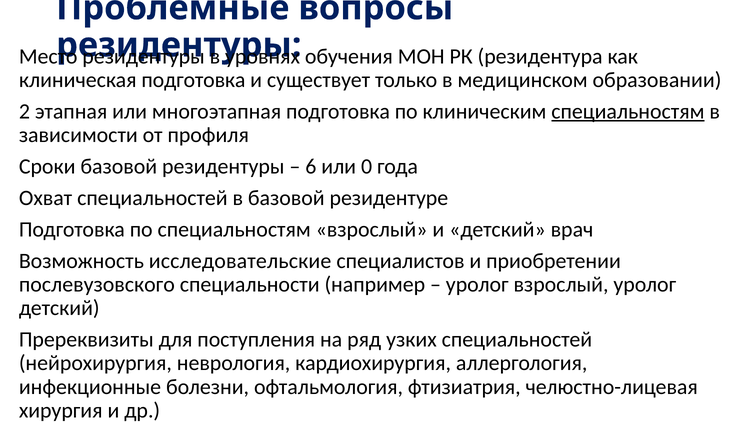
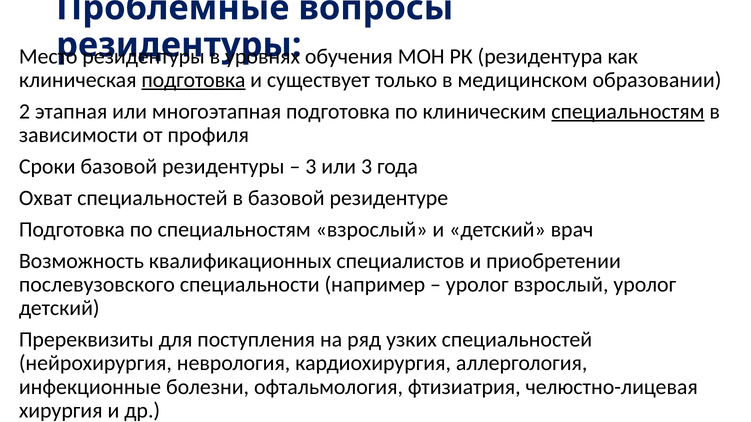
подготовка at (193, 80) underline: none -> present
6 at (311, 167): 6 -> 3
или 0: 0 -> 3
исследовательские: исследовательские -> квалификационных
